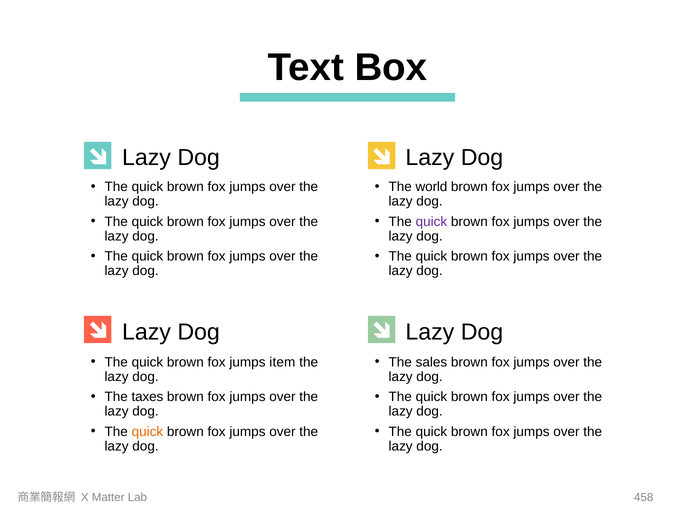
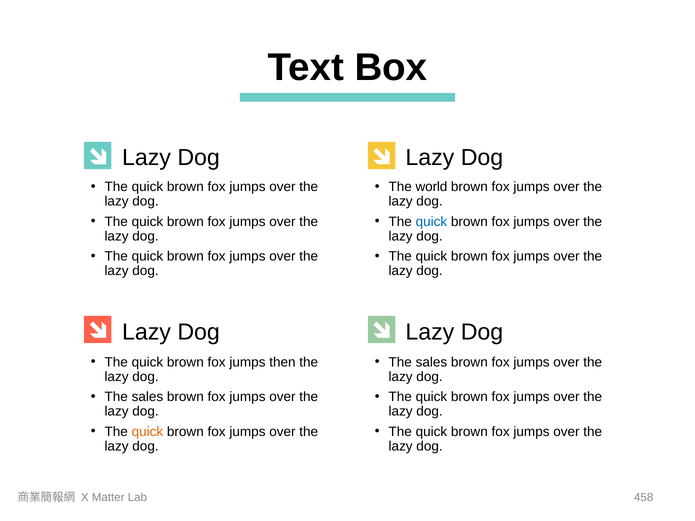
quick at (431, 222) colour: purple -> blue
item: item -> then
taxes at (147, 397): taxes -> sales
